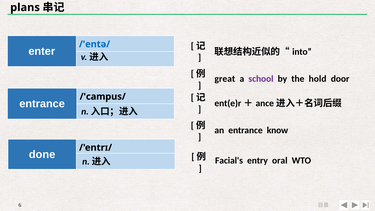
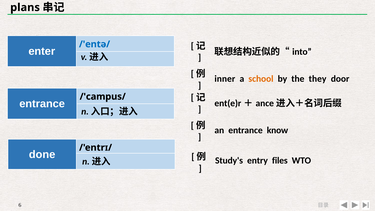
great: great -> inner
school colour: purple -> orange
hold: hold -> they
Facial's: Facial's -> Study's
oral: oral -> files
